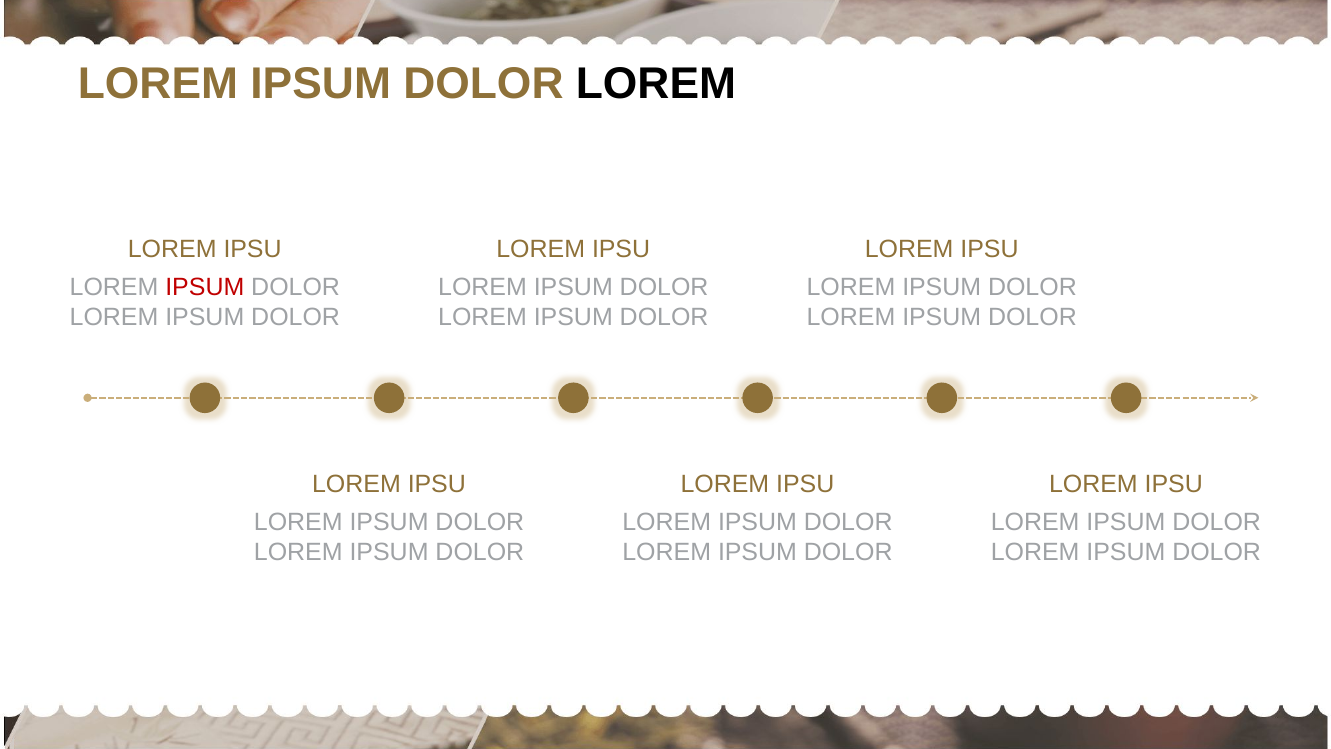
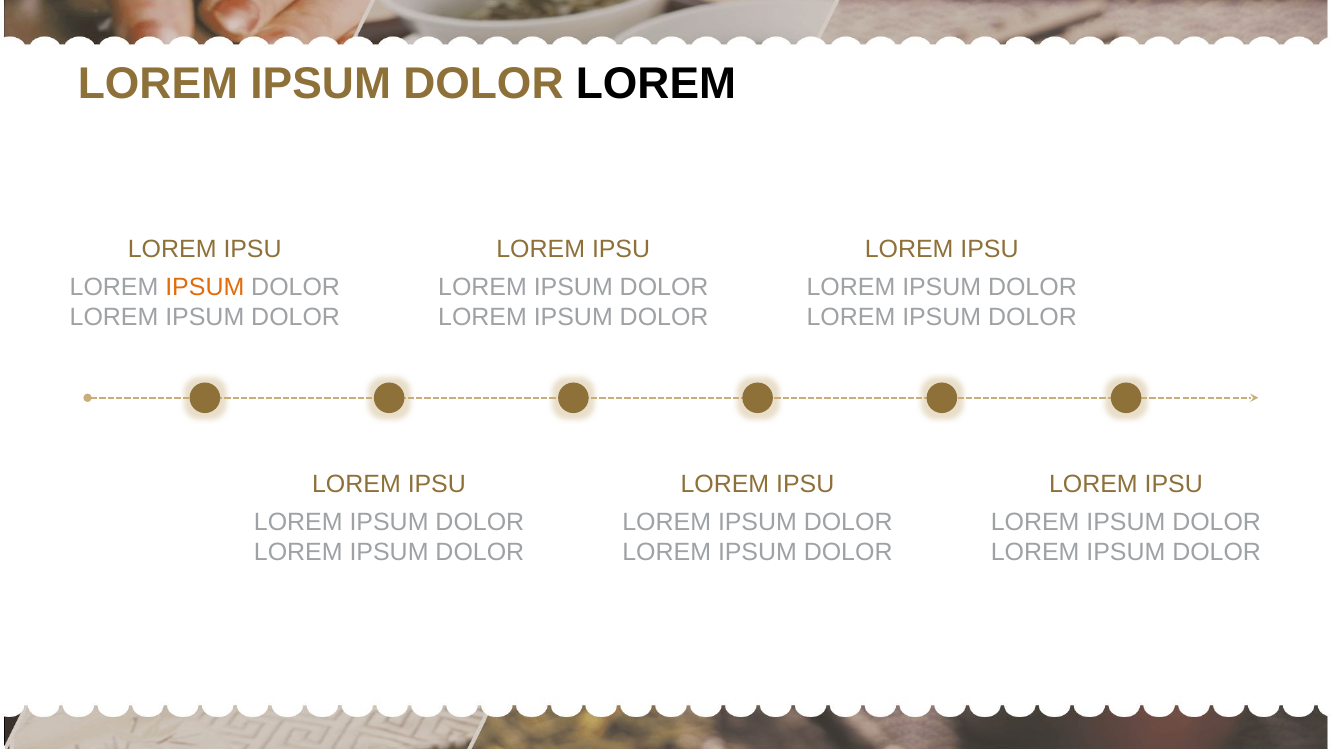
IPSUM at (205, 287) colour: red -> orange
